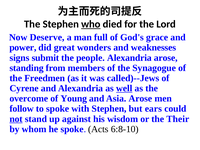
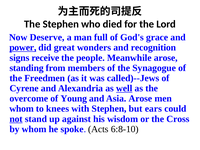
who underline: present -> none
power underline: none -> present
weaknesses: weaknesses -> recognition
submit: submit -> receive
people Alexandria: Alexandria -> Meanwhile
follow at (22, 109): follow -> whom
to spoke: spoke -> knees
Their: Their -> Cross
